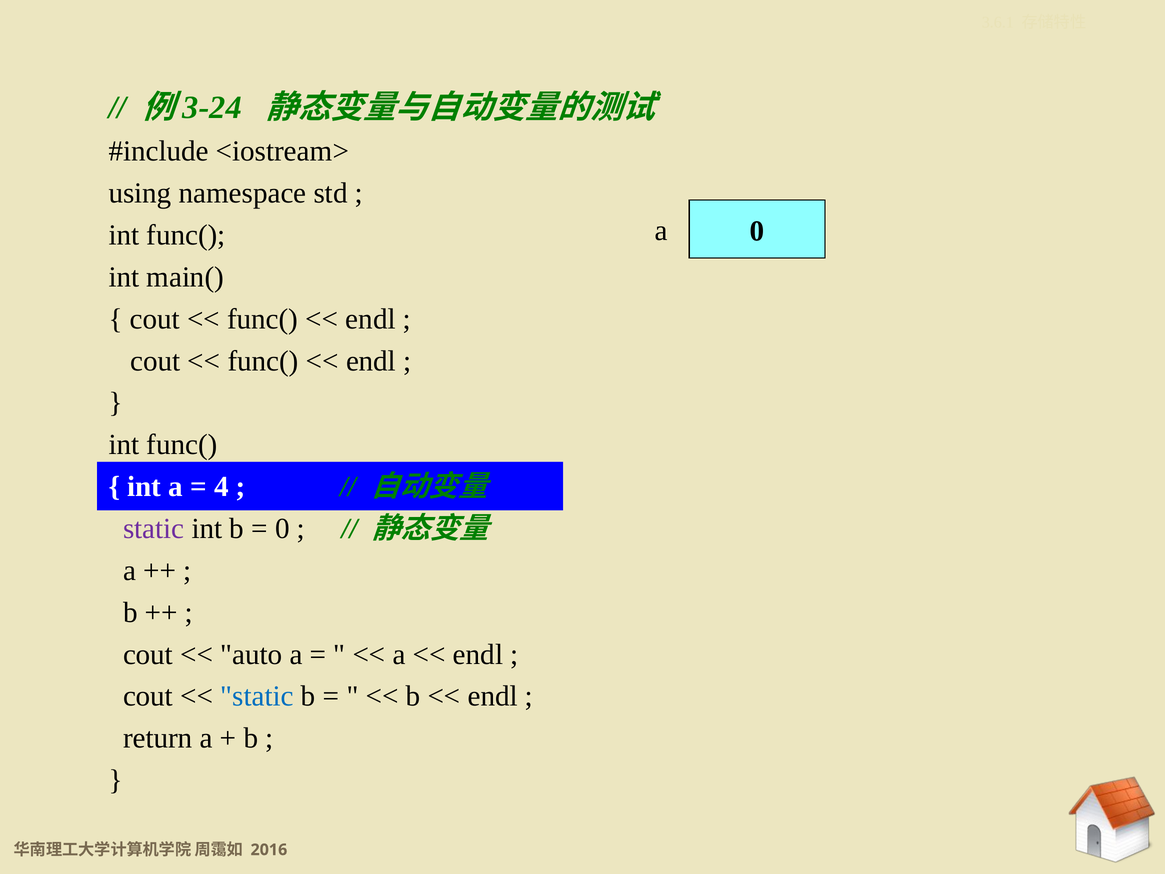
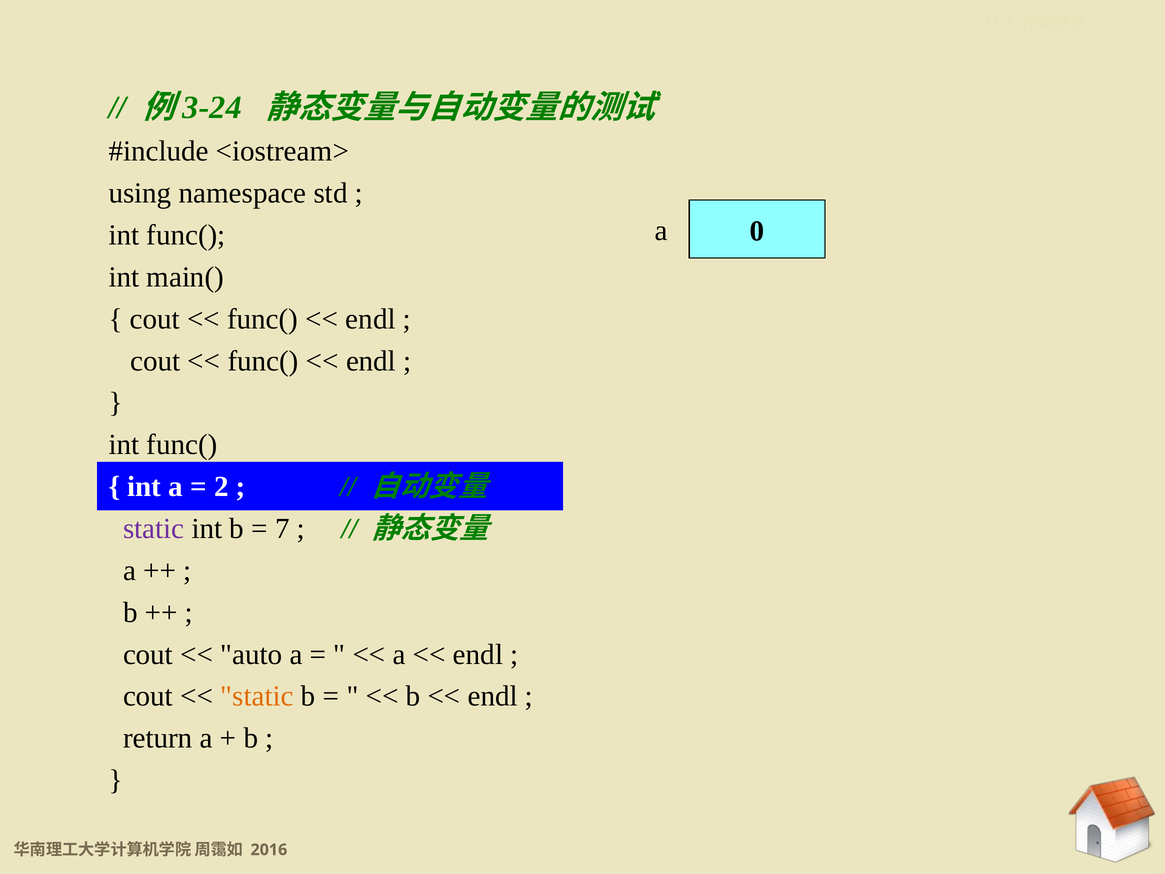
4: 4 -> 2
0 at (282, 528): 0 -> 7
static at (257, 696) colour: blue -> orange
